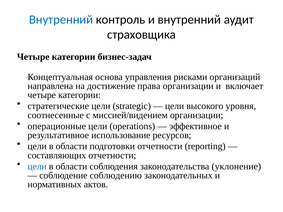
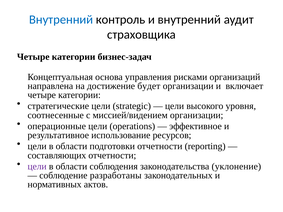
права: права -> будет
цели at (37, 167) colour: blue -> purple
соблюдению: соблюдению -> разработаны
